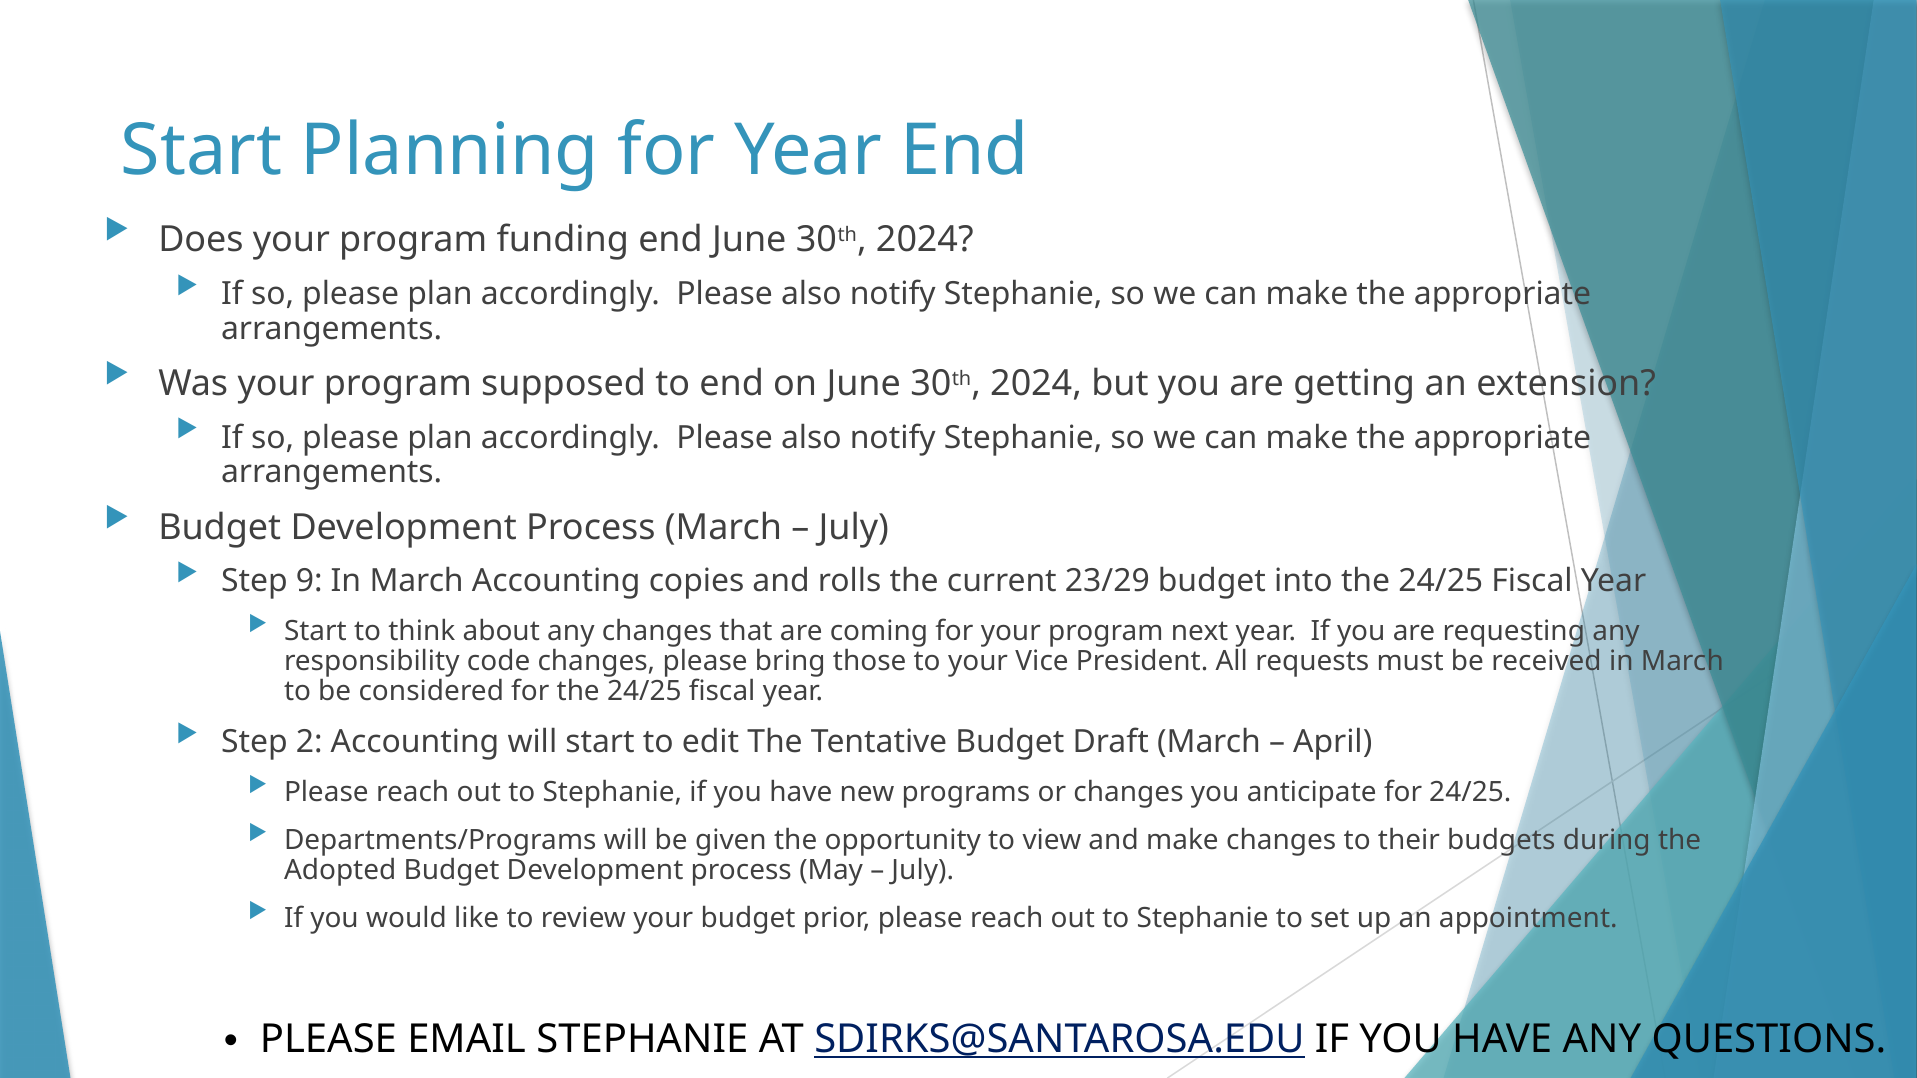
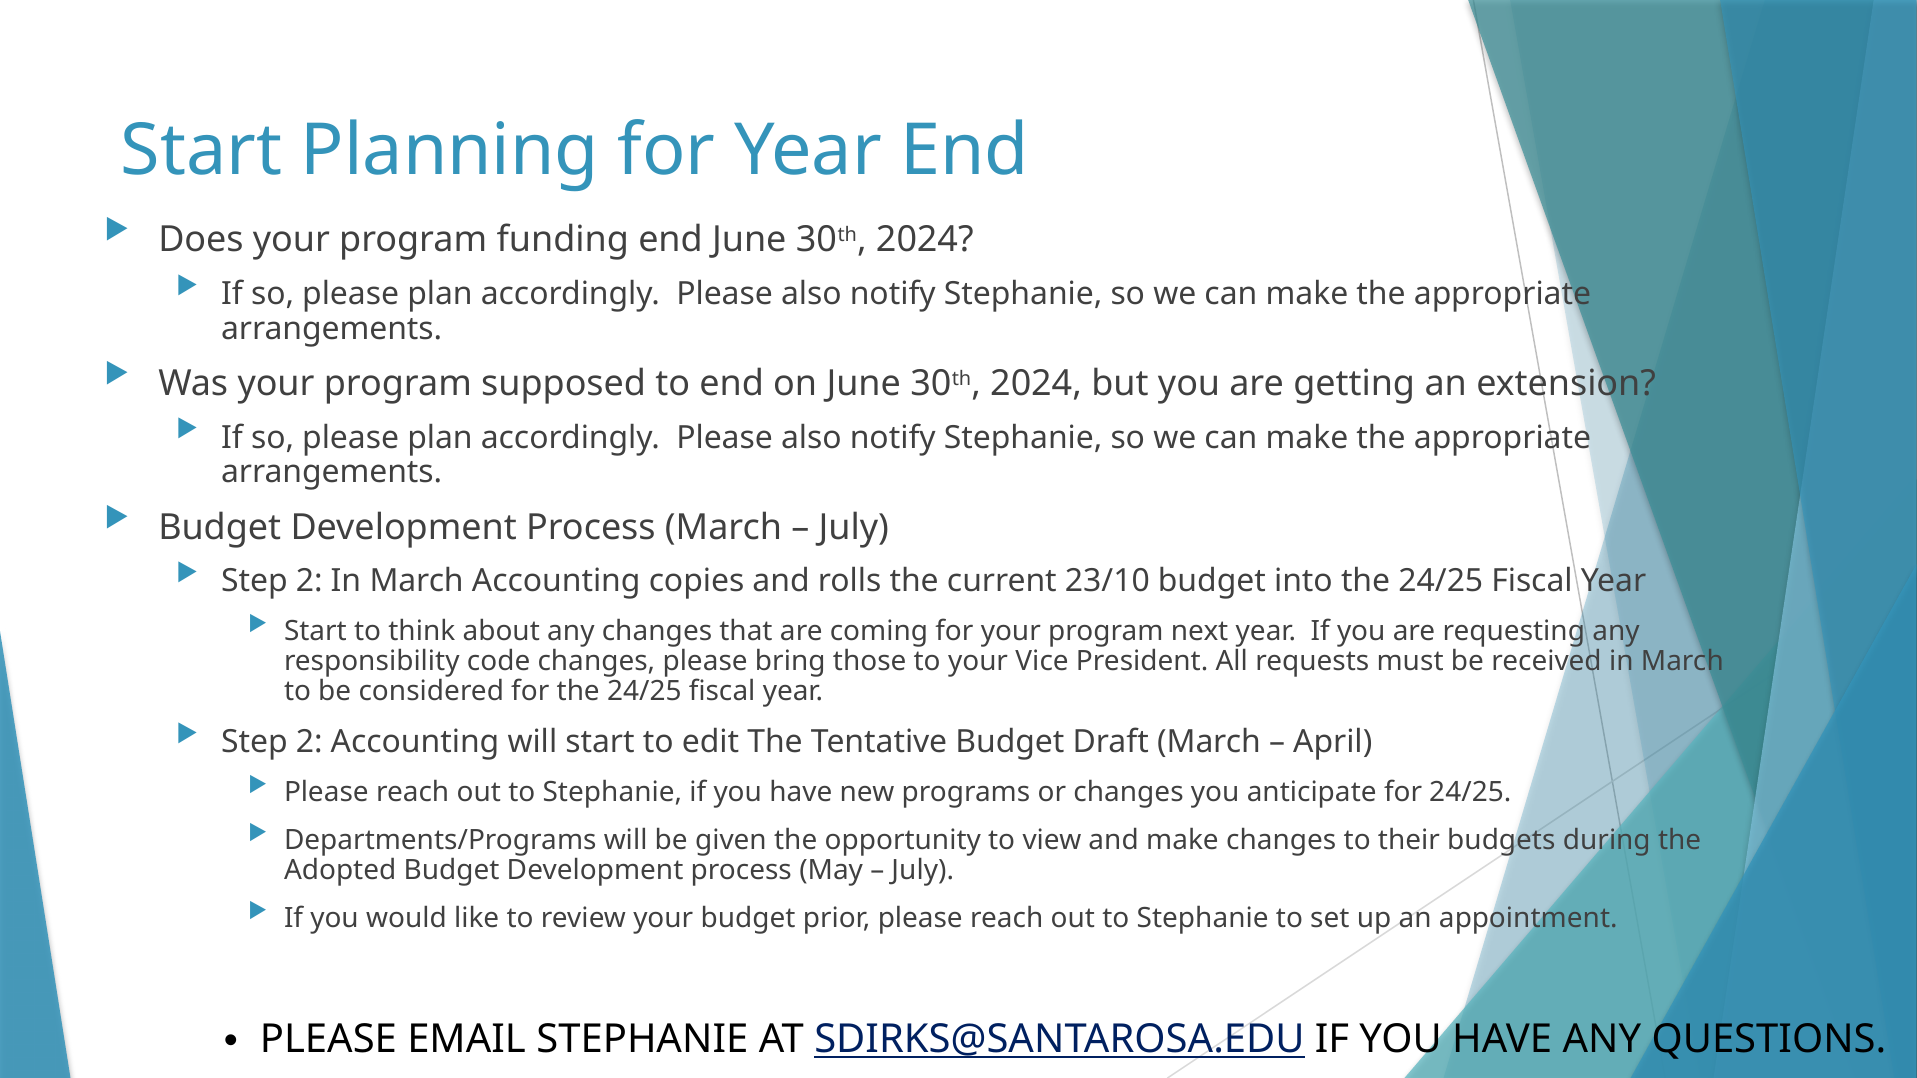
9 at (309, 582): 9 -> 2
23/29: 23/29 -> 23/10
